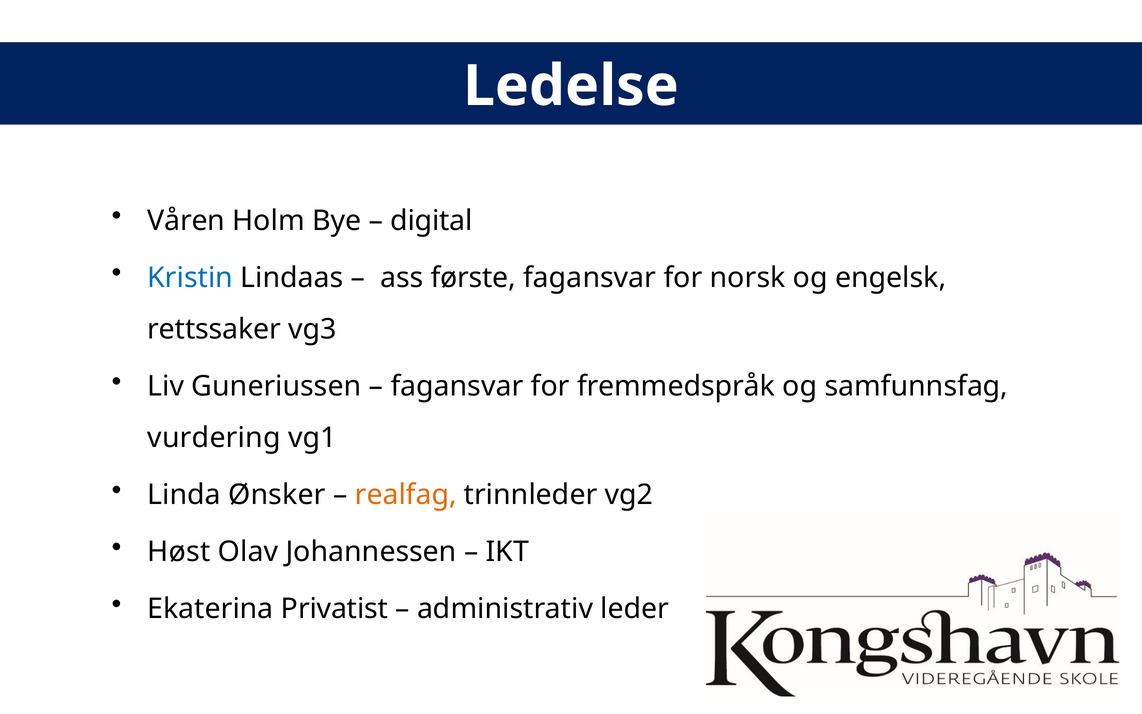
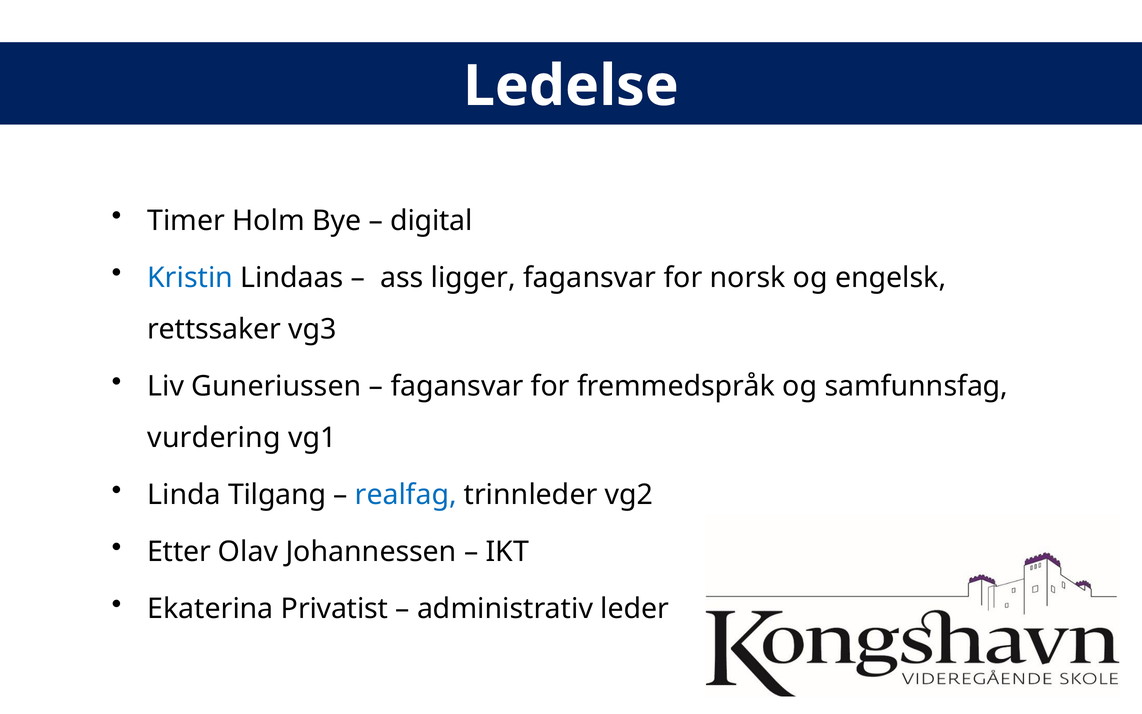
Våren: Våren -> Timer
første: første -> ligger
Ønsker: Ønsker -> Tilgang
realfag colour: orange -> blue
Høst: Høst -> Etter
